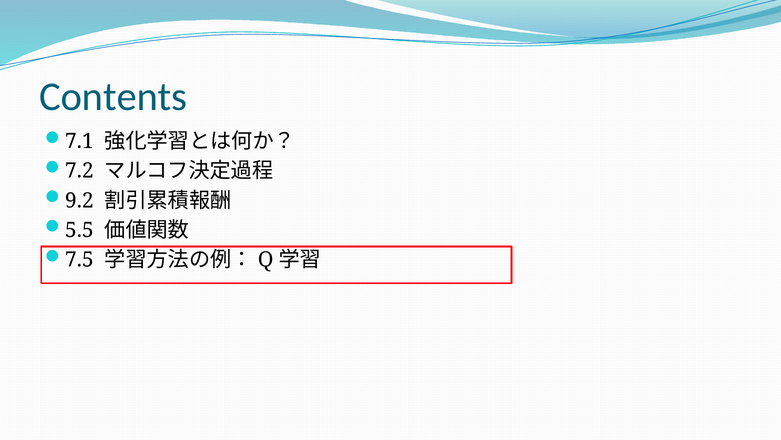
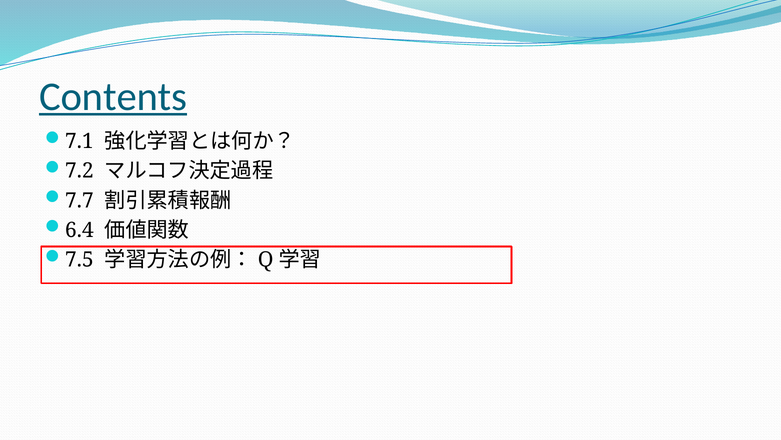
Contents underline: none -> present
9.2: 9.2 -> 7.7
5.5: 5.5 -> 6.4
